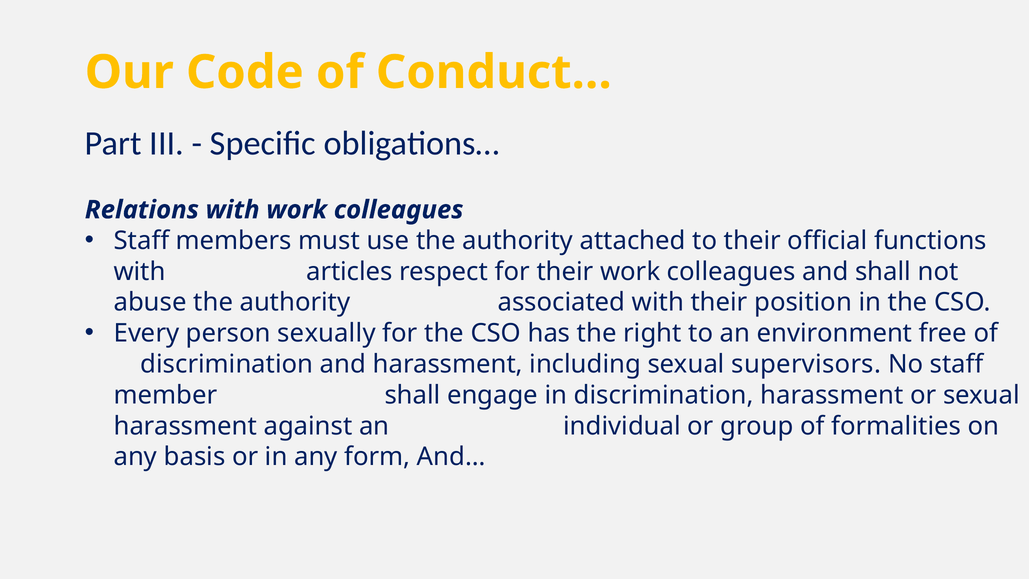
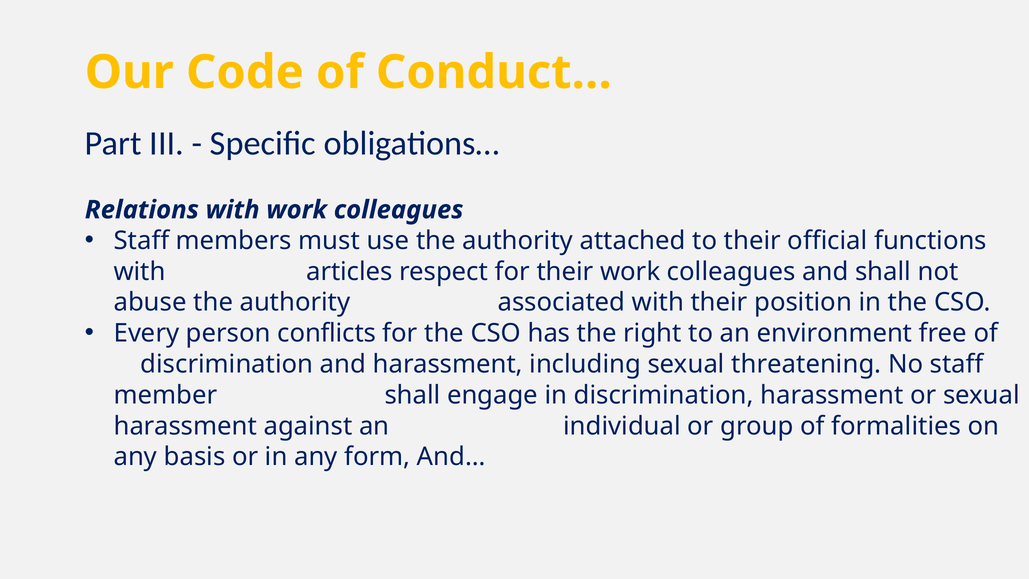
sexually: sexually -> conflicts
supervisors: supervisors -> threatening
